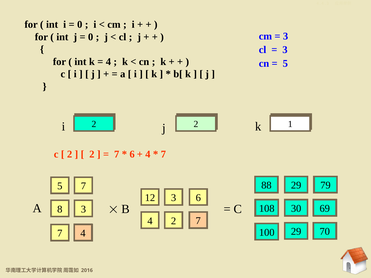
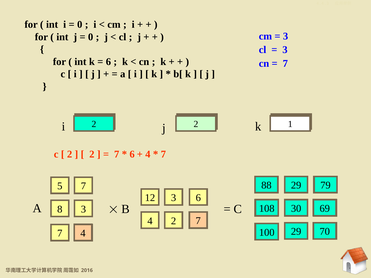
4 at (108, 62): 4 -> 6
5 at (285, 63): 5 -> 7
